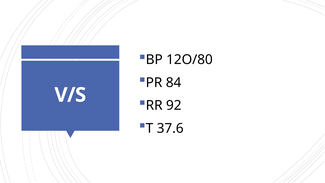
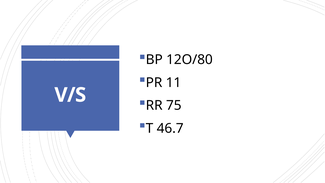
84: 84 -> 11
92: 92 -> 75
37.6: 37.6 -> 46.7
